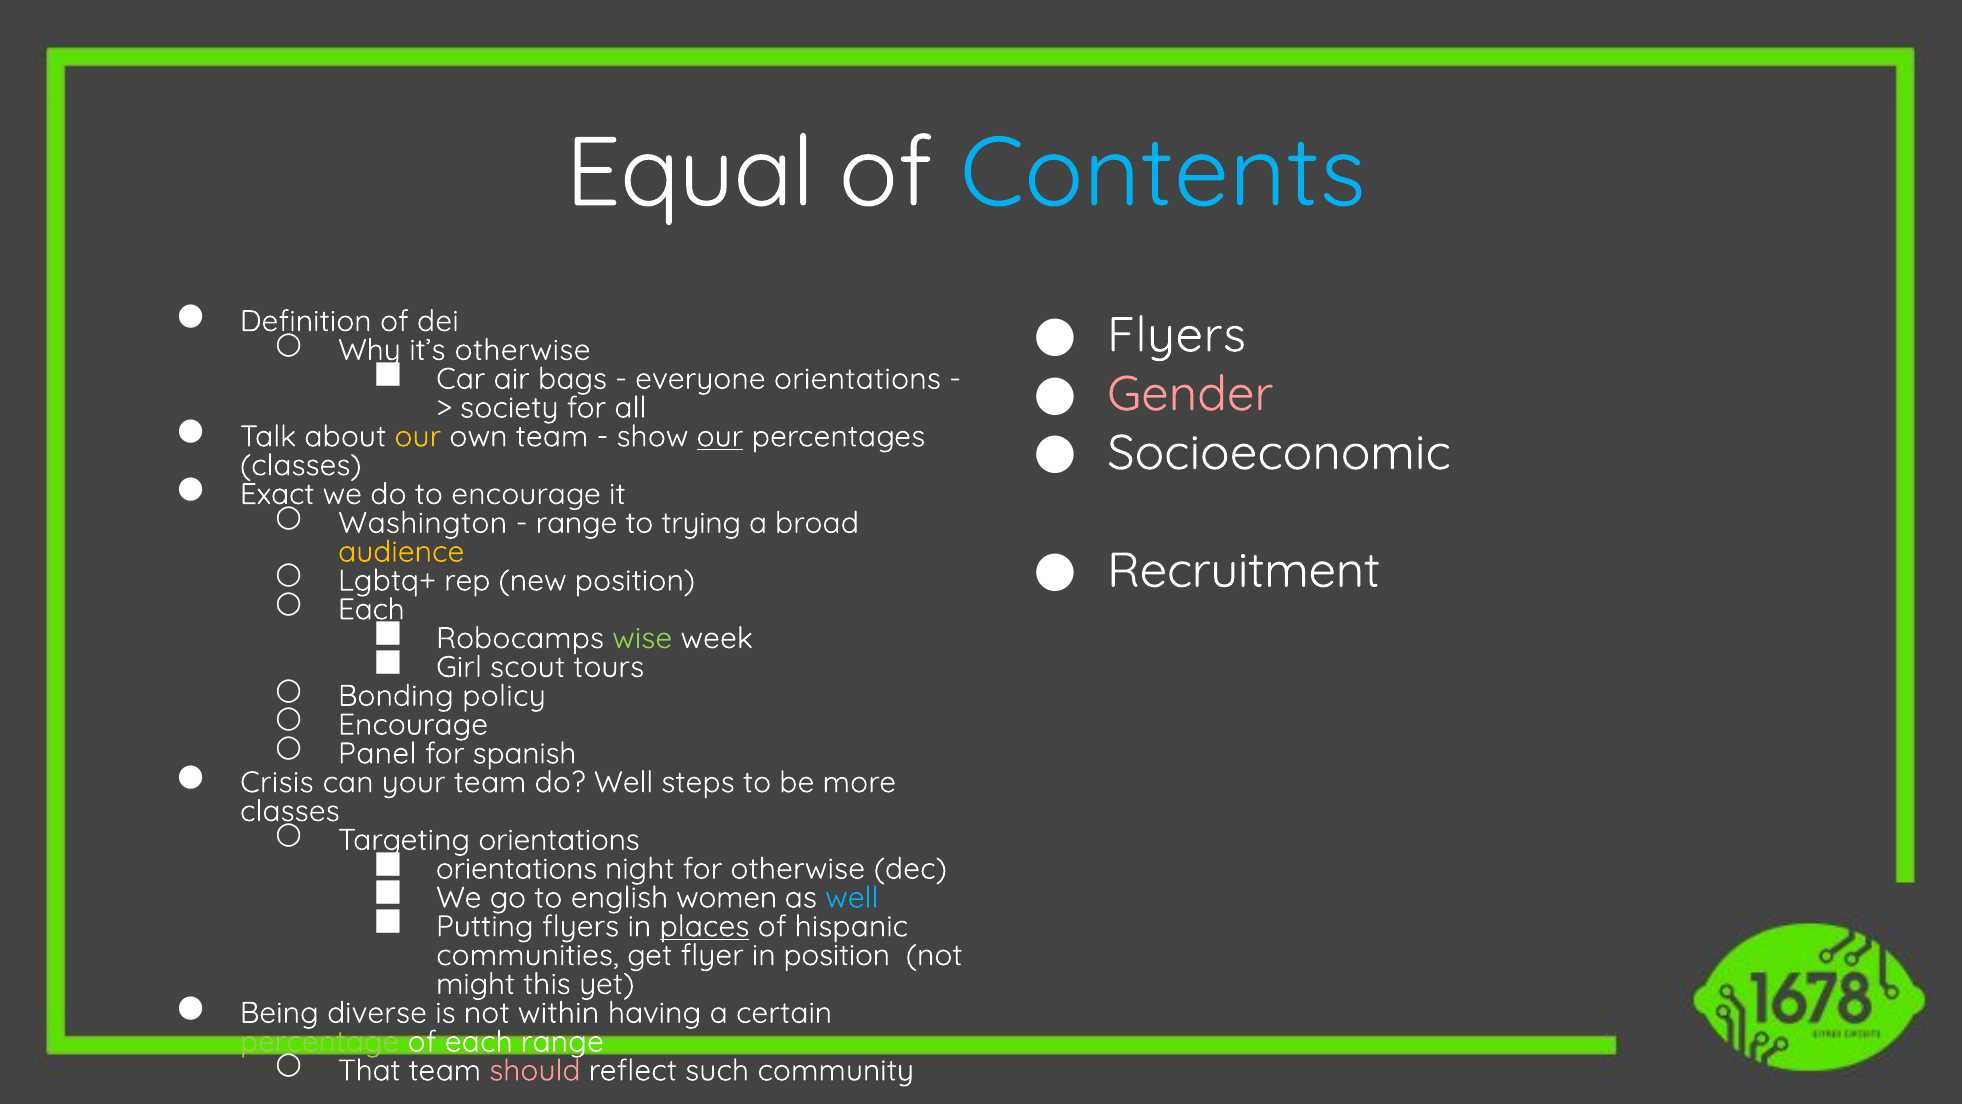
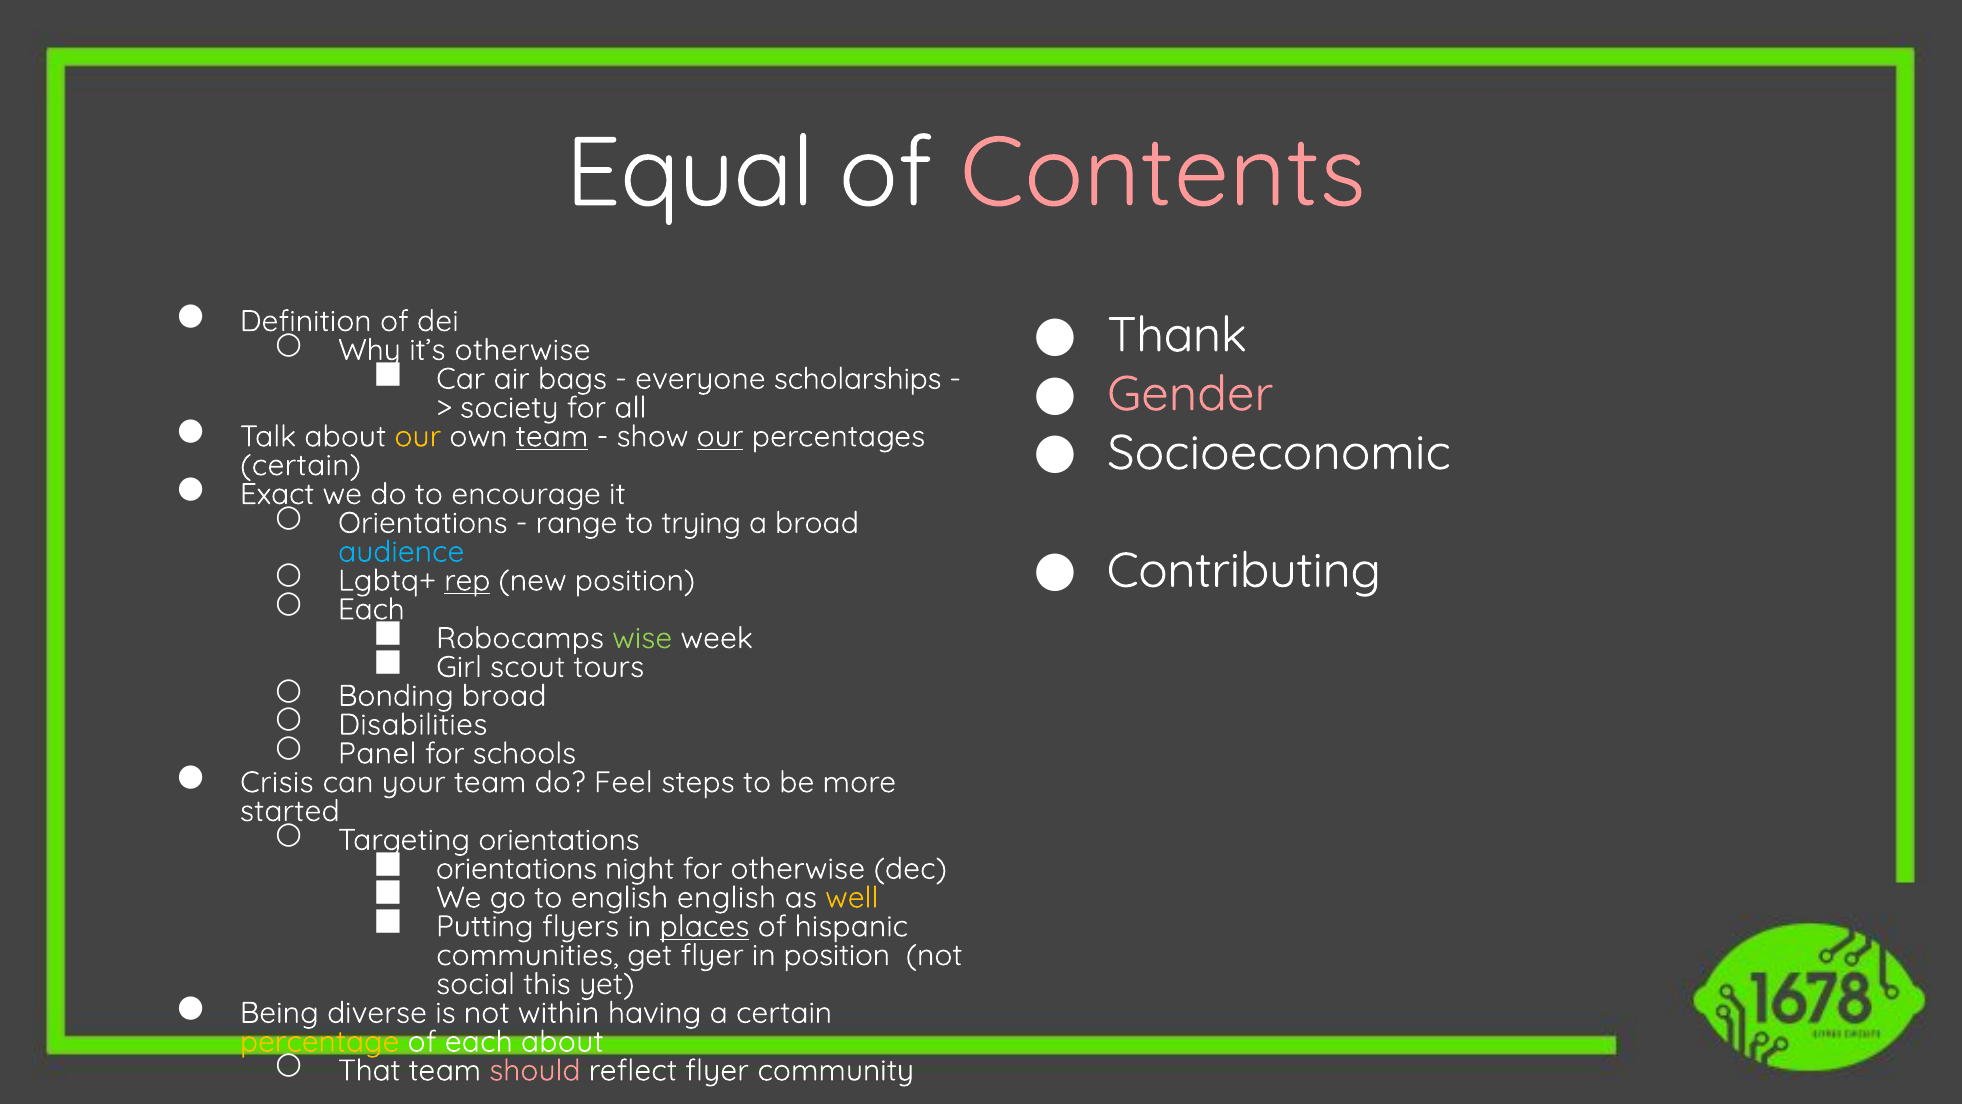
Contents colour: light blue -> pink
Flyers at (1177, 335): Flyers -> Thank
everyone orientations: orientations -> scholarships
team at (552, 436) underline: none -> present
classes at (301, 465): classes -> certain
Washington at (423, 523): Washington -> Orientations
audience colour: yellow -> light blue
Recruitment: Recruitment -> Contributing
rep underline: none -> present
Bonding policy: policy -> broad
Encourage at (413, 725): Encourage -> Disabilities
spanish: spanish -> schools
do Well: Well -> Feel
classes at (290, 811): classes -> started
english women: women -> english
well at (852, 897) colour: light blue -> yellow
might: might -> social
percentage colour: light green -> yellow
each range: range -> about
reflect such: such -> flyer
